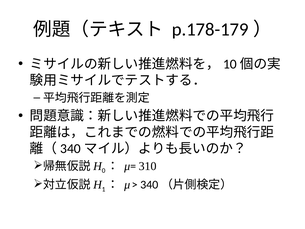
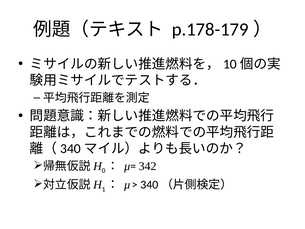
310: 310 -> 342
